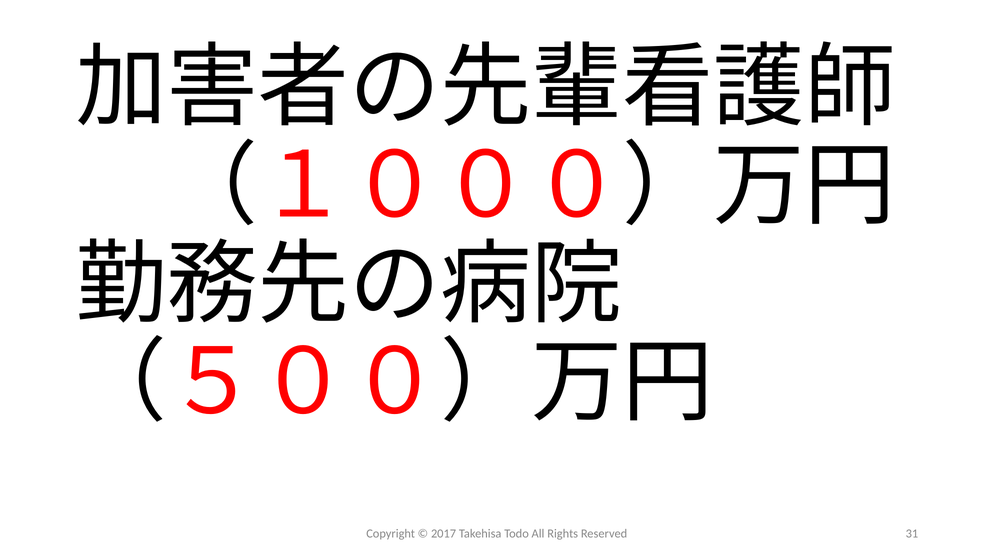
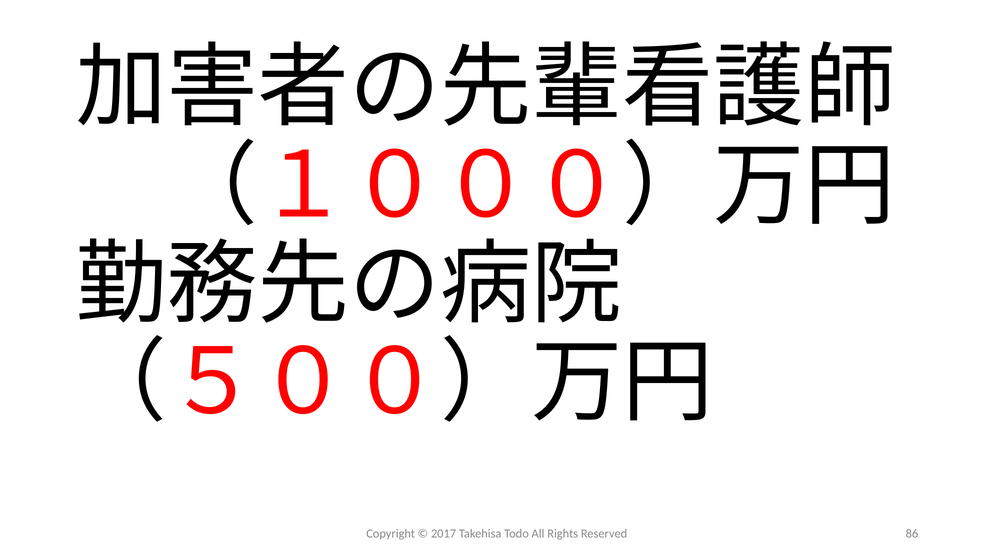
31: 31 -> 86
